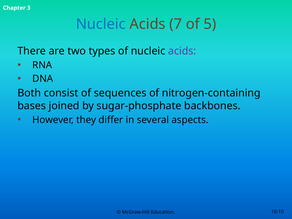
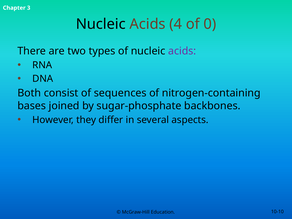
Nucleic at (101, 24) colour: blue -> black
7: 7 -> 4
5: 5 -> 0
